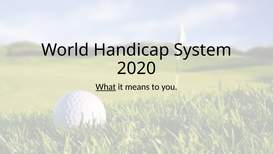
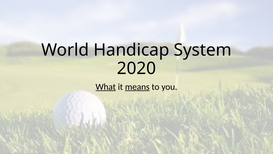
means underline: none -> present
